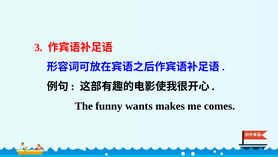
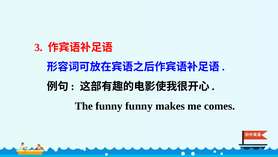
funny wants: wants -> funny
